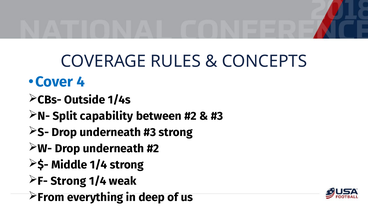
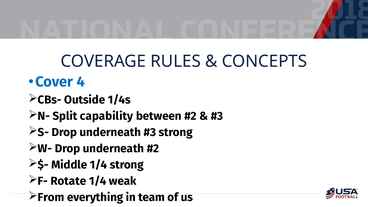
F- Strong: Strong -> Rotate
deep: deep -> team
